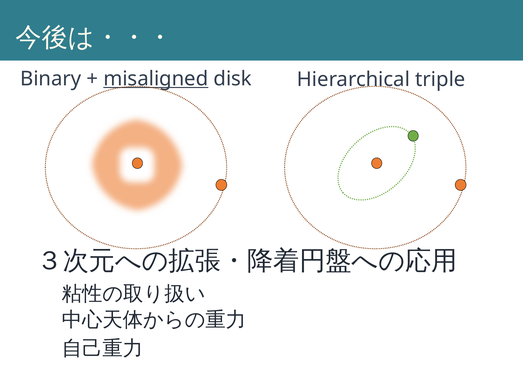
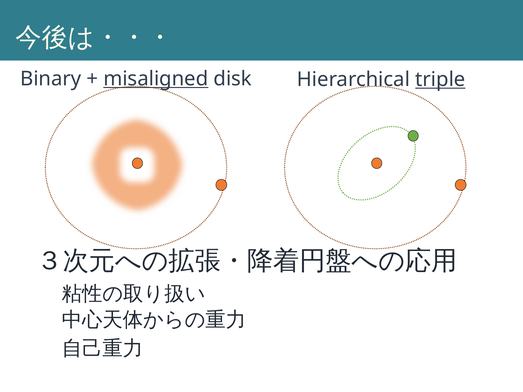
triple underline: none -> present
